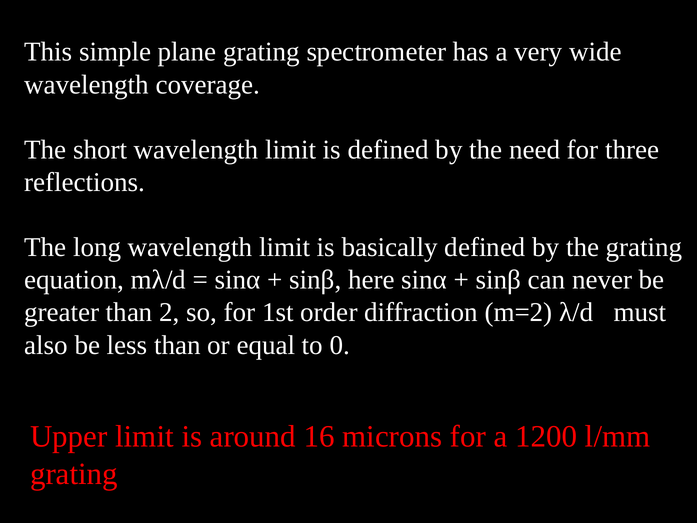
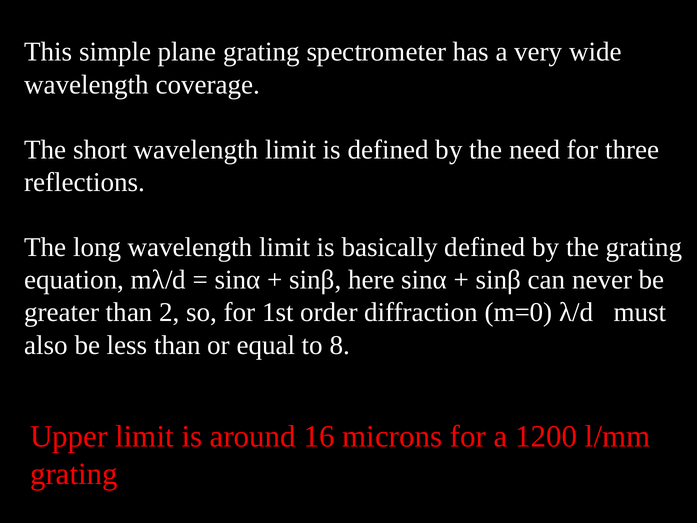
m=2: m=2 -> m=0
0: 0 -> 8
